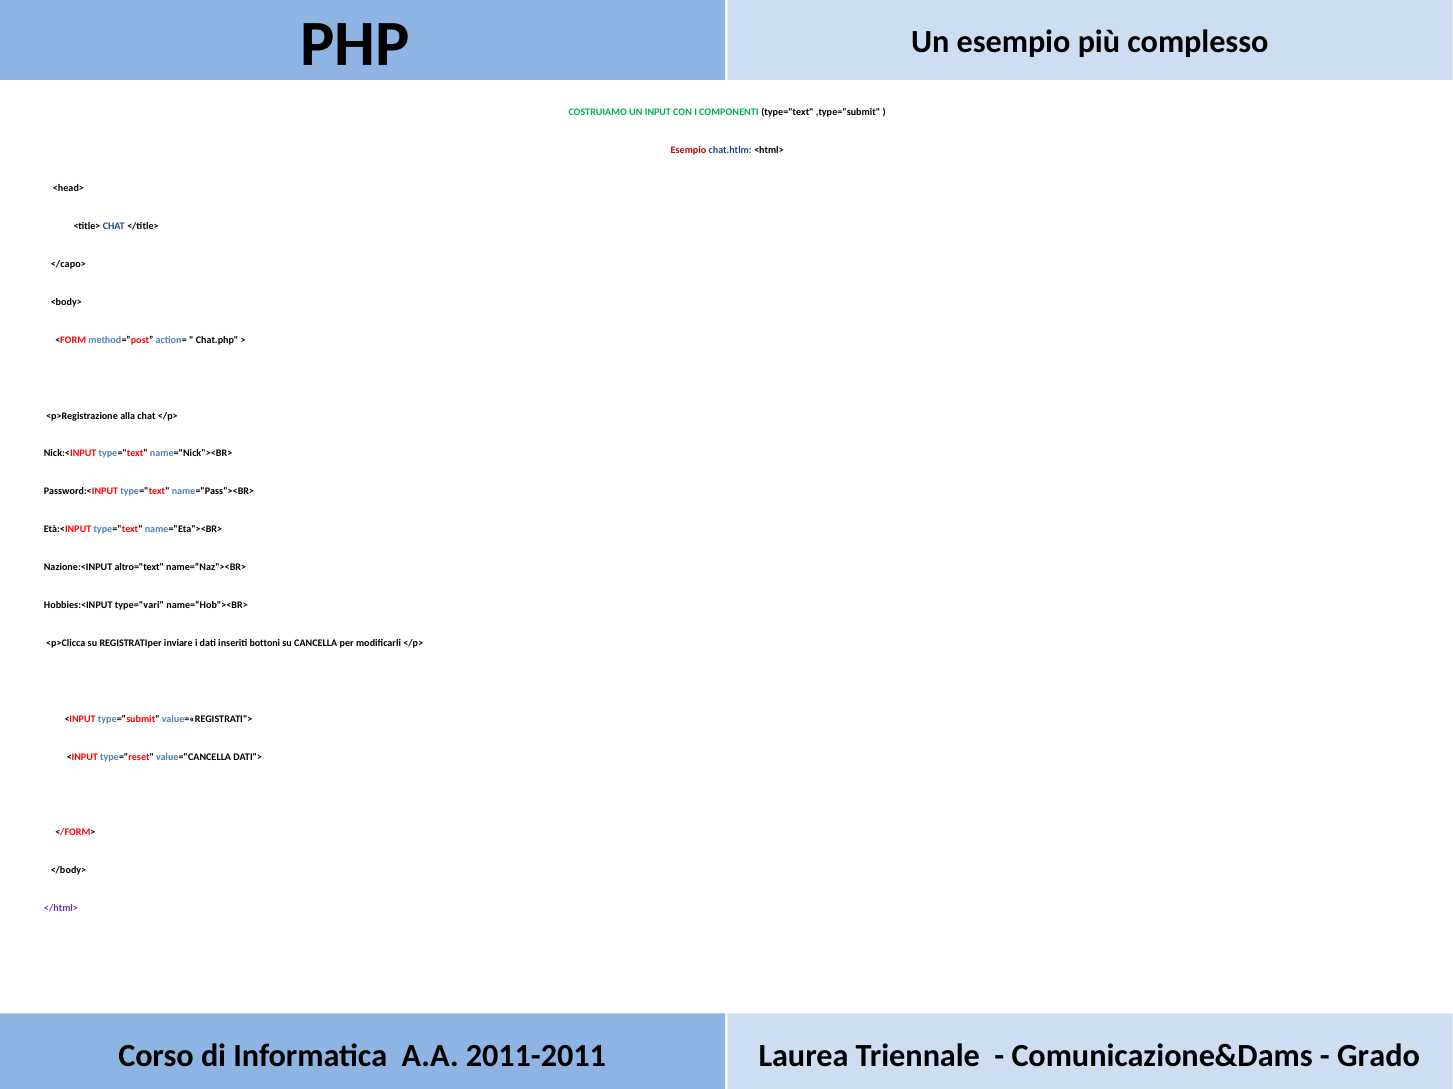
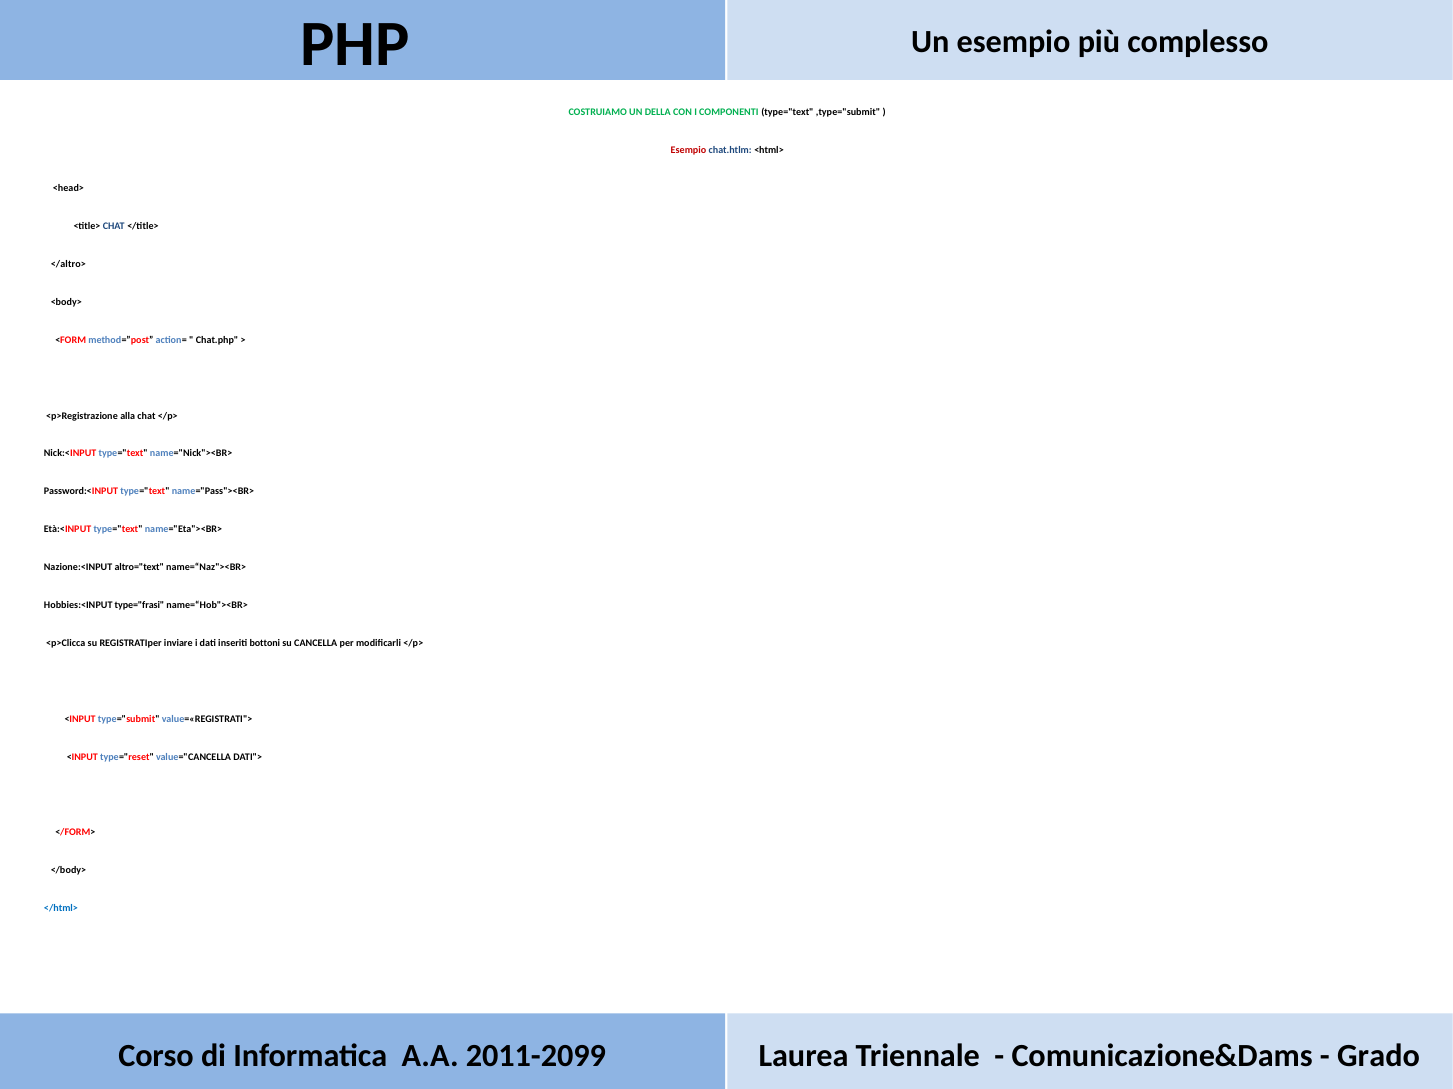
INPUT: INPUT -> DELLA
</capo>: </capo> -> </altro>
type="vari: type="vari -> type="frasi
</html> colour: purple -> blue
2011-2011: 2011-2011 -> 2011-2099
